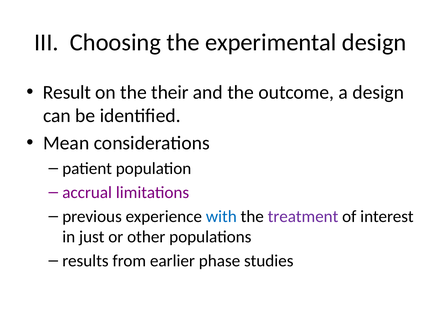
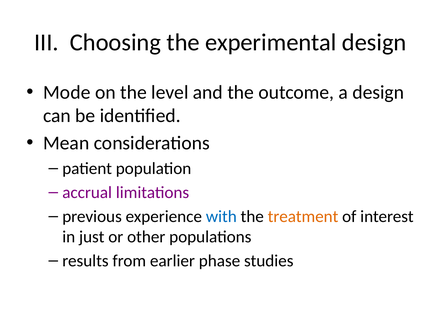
Result: Result -> Mode
their: their -> level
treatment colour: purple -> orange
